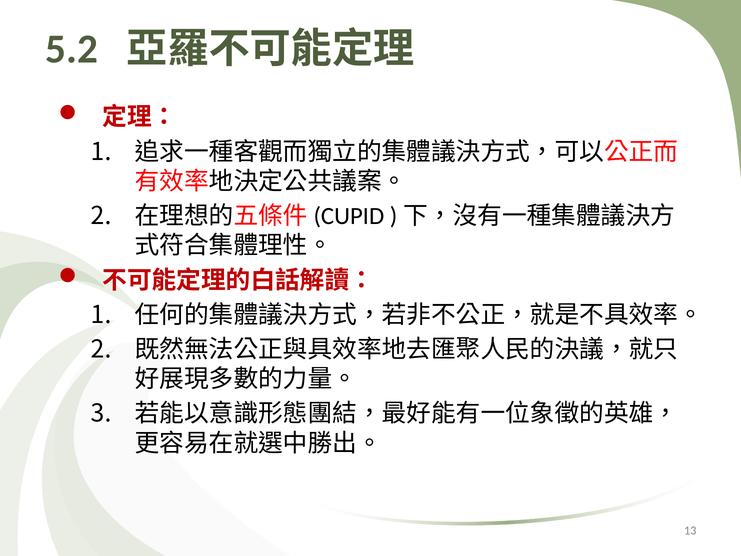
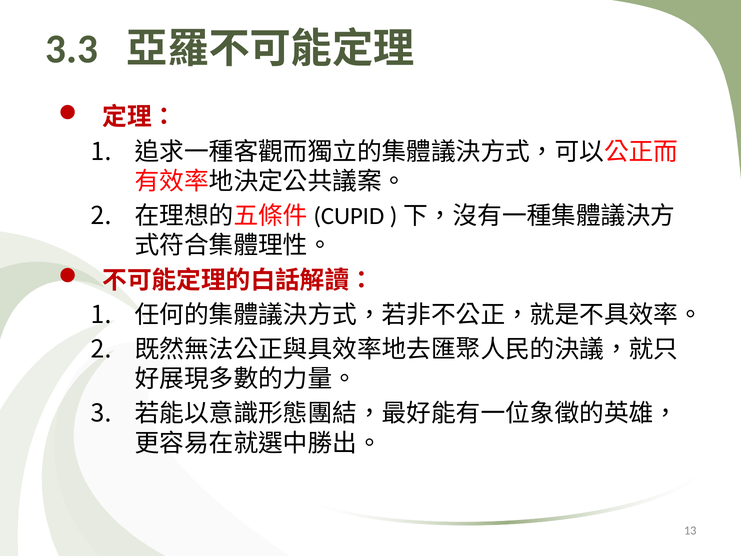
5.2: 5.2 -> 3.3
